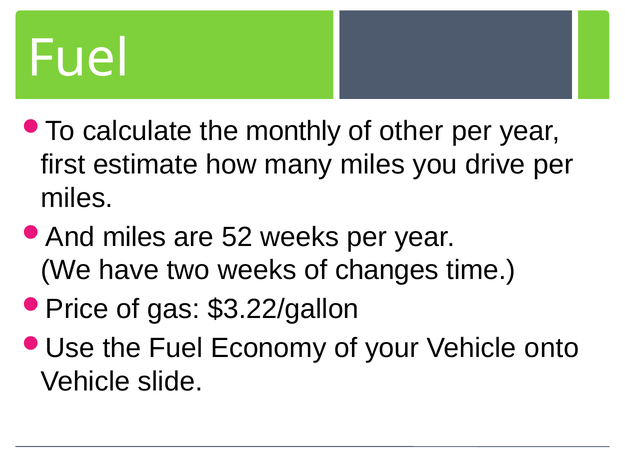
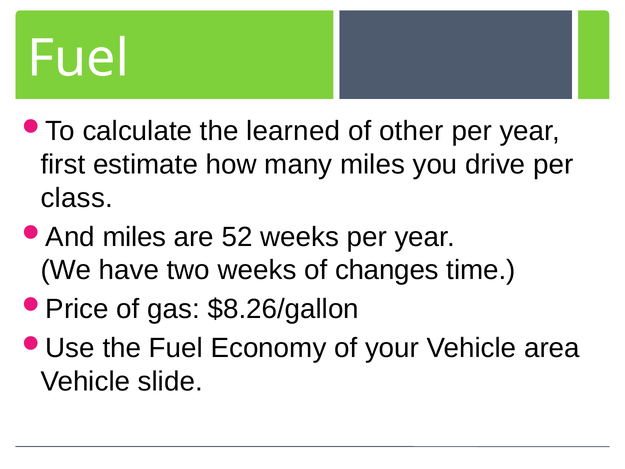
monthly: monthly -> learned
miles at (77, 198): miles -> class
$3.22/gallon: $3.22/gallon -> $8.26/gallon
onto: onto -> area
